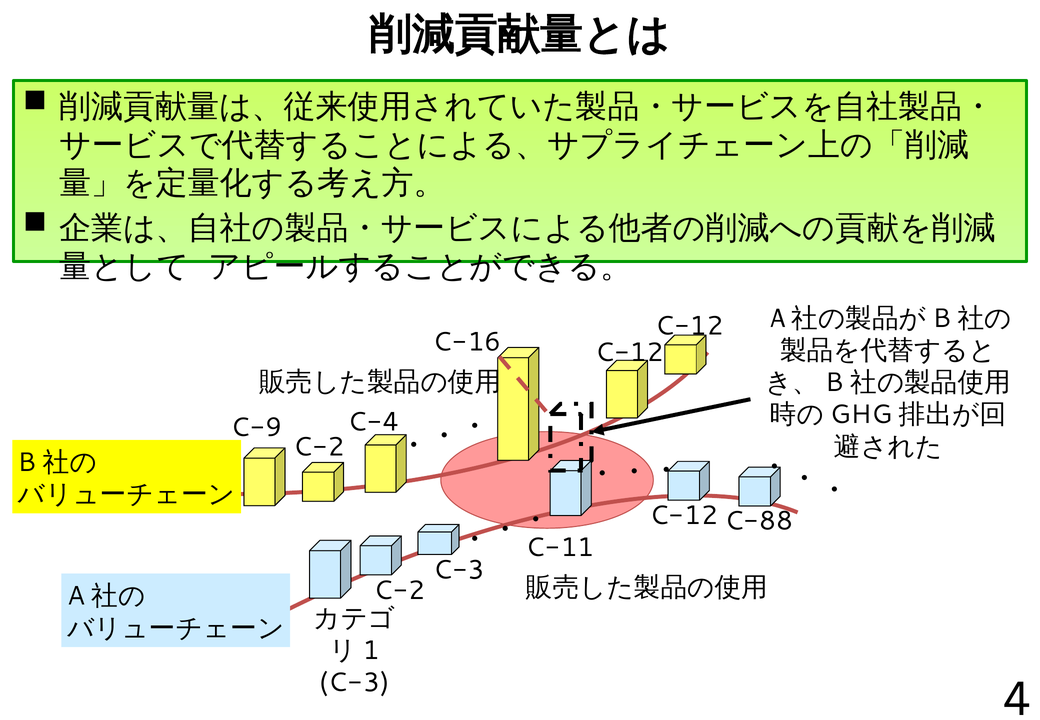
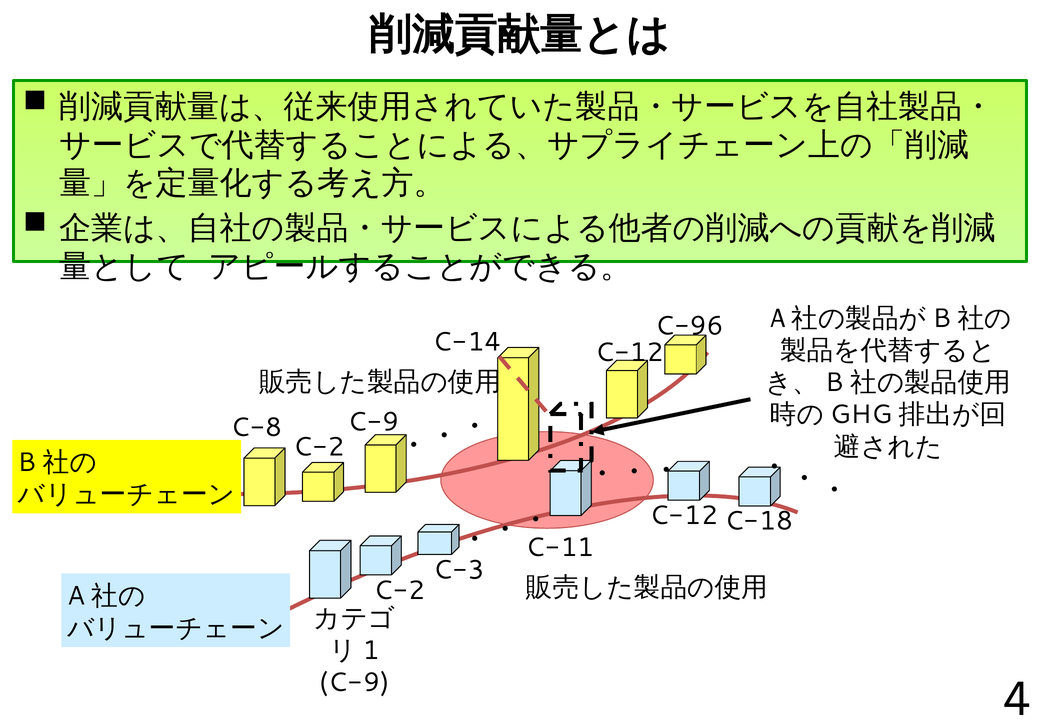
C-12 at (689, 326): C-12 -> C-96
C-16: C-16 -> C-14
C-4 at (374, 422): C-4 -> C-9
C-9: C-9 -> C-8
C-88: C-88 -> C-18
C-3 at (354, 682): C-3 -> C-9
